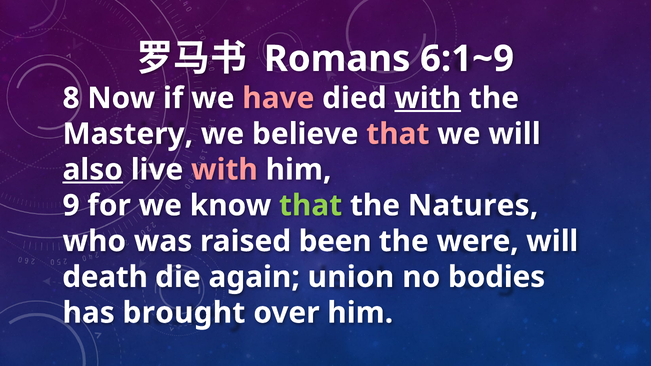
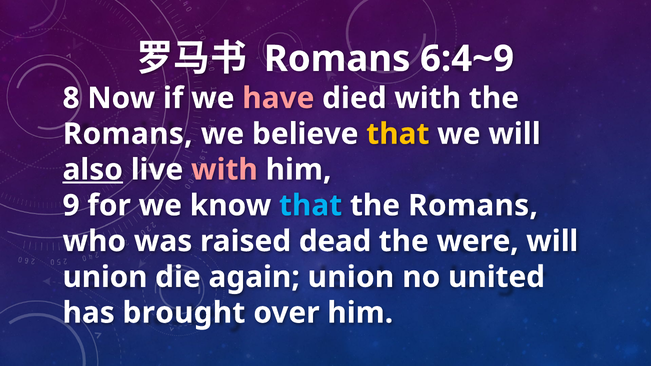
6:1~9: 6:1~9 -> 6:4~9
with at (428, 98) underline: present -> none
Mastery at (128, 134): Mastery -> Romans
that at (398, 134) colour: pink -> yellow
that at (311, 206) colour: light green -> light blue
Natures at (473, 206): Natures -> Romans
been: been -> dead
death at (105, 277): death -> union
bodies: bodies -> united
